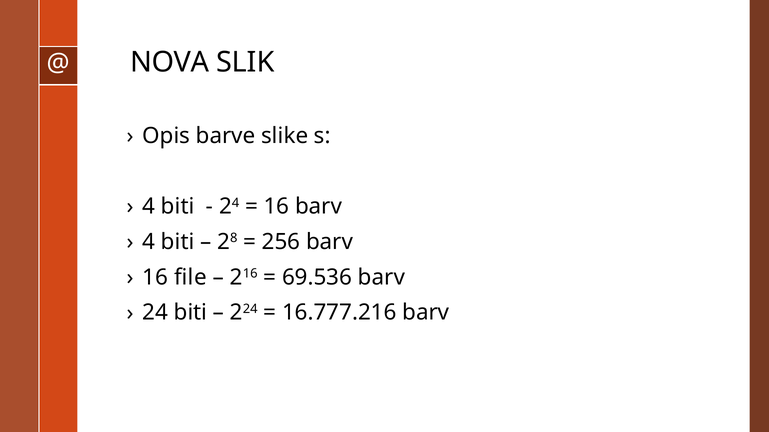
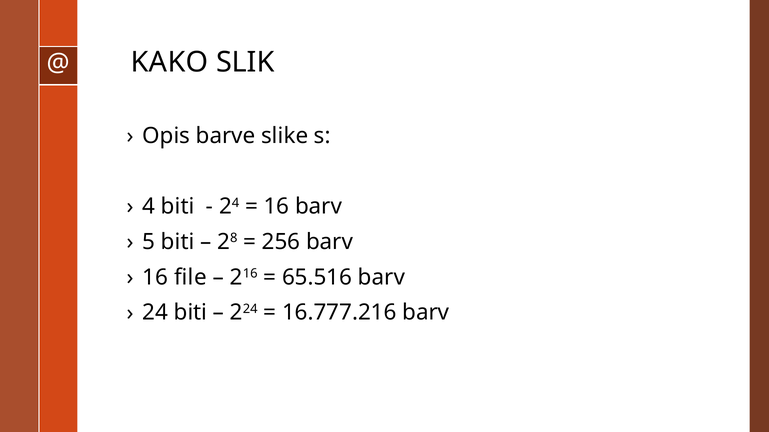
NOVA: NOVA -> KAKO
4 at (149, 242): 4 -> 5
69.536: 69.536 -> 65.516
